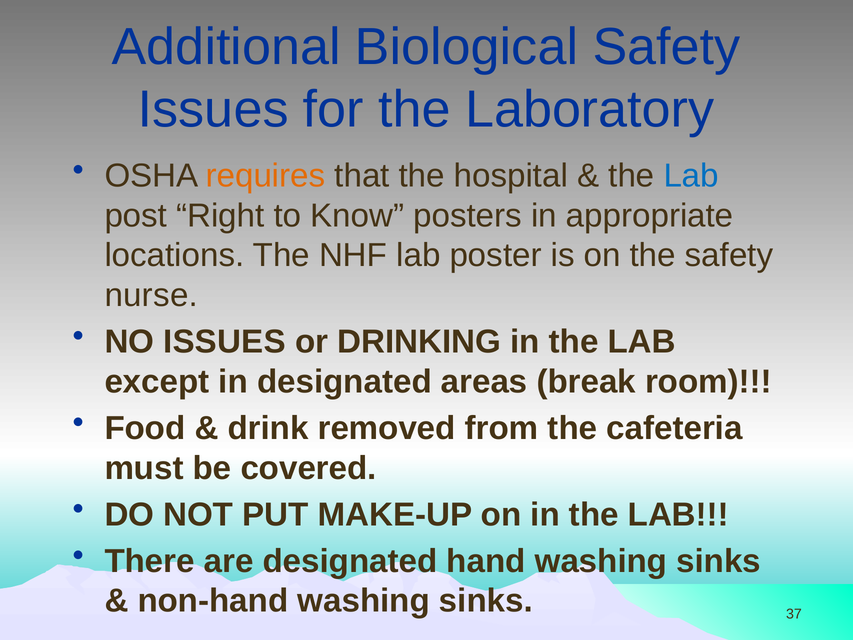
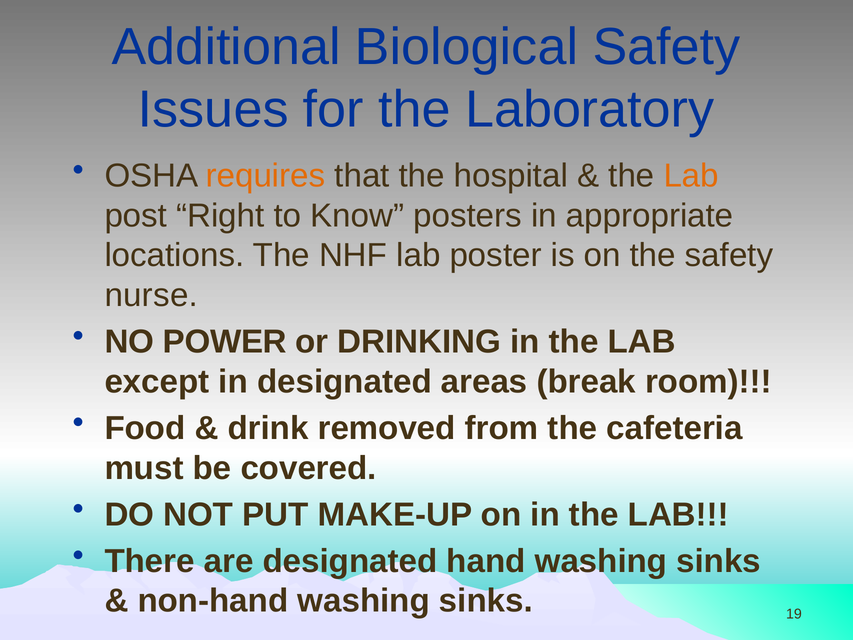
Lab at (691, 176) colour: blue -> orange
NO ISSUES: ISSUES -> POWER
37: 37 -> 19
